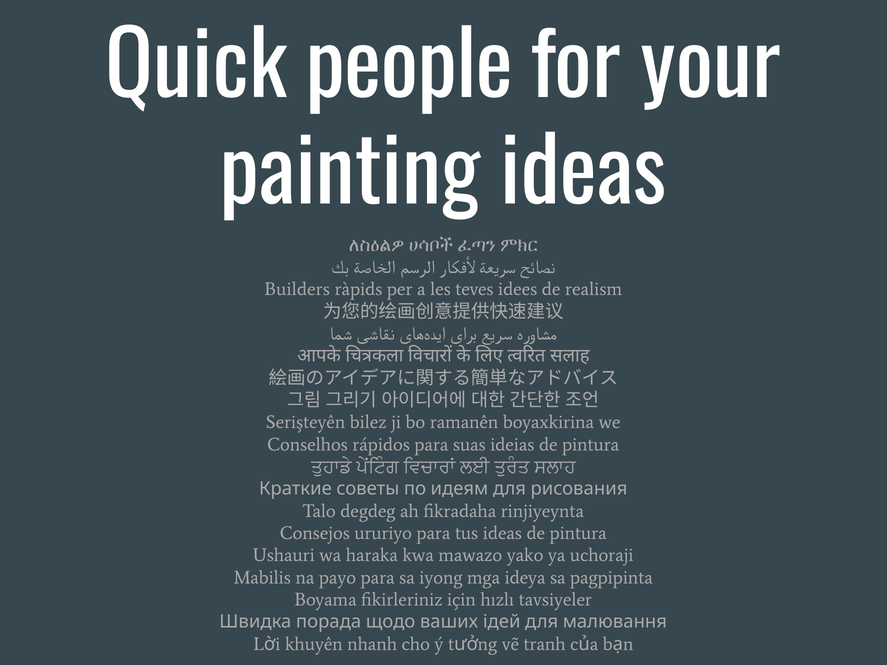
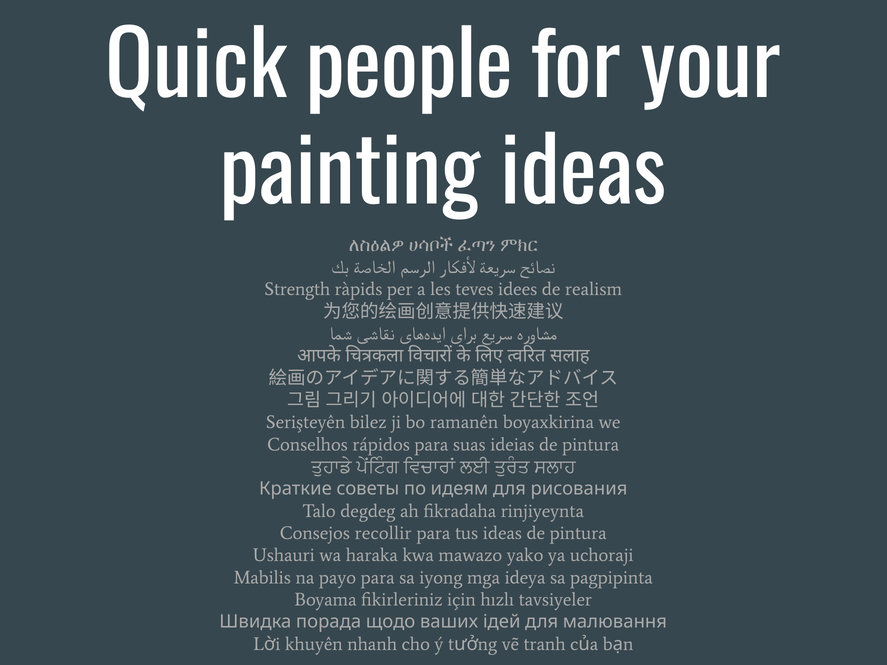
Builders: Builders -> Strength
ururiyo: ururiyo -> recollir
